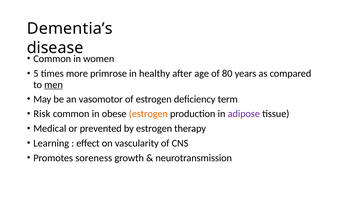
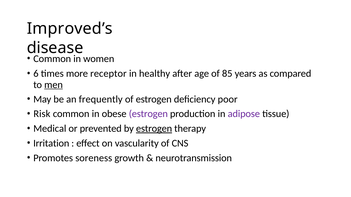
Dementia’s: Dementia’s -> Improved’s
5: 5 -> 6
primrose: primrose -> receptor
80: 80 -> 85
vasomotor: vasomotor -> frequently
term: term -> poor
estrogen at (148, 114) colour: orange -> purple
estrogen at (154, 129) underline: none -> present
Learning: Learning -> Irritation
